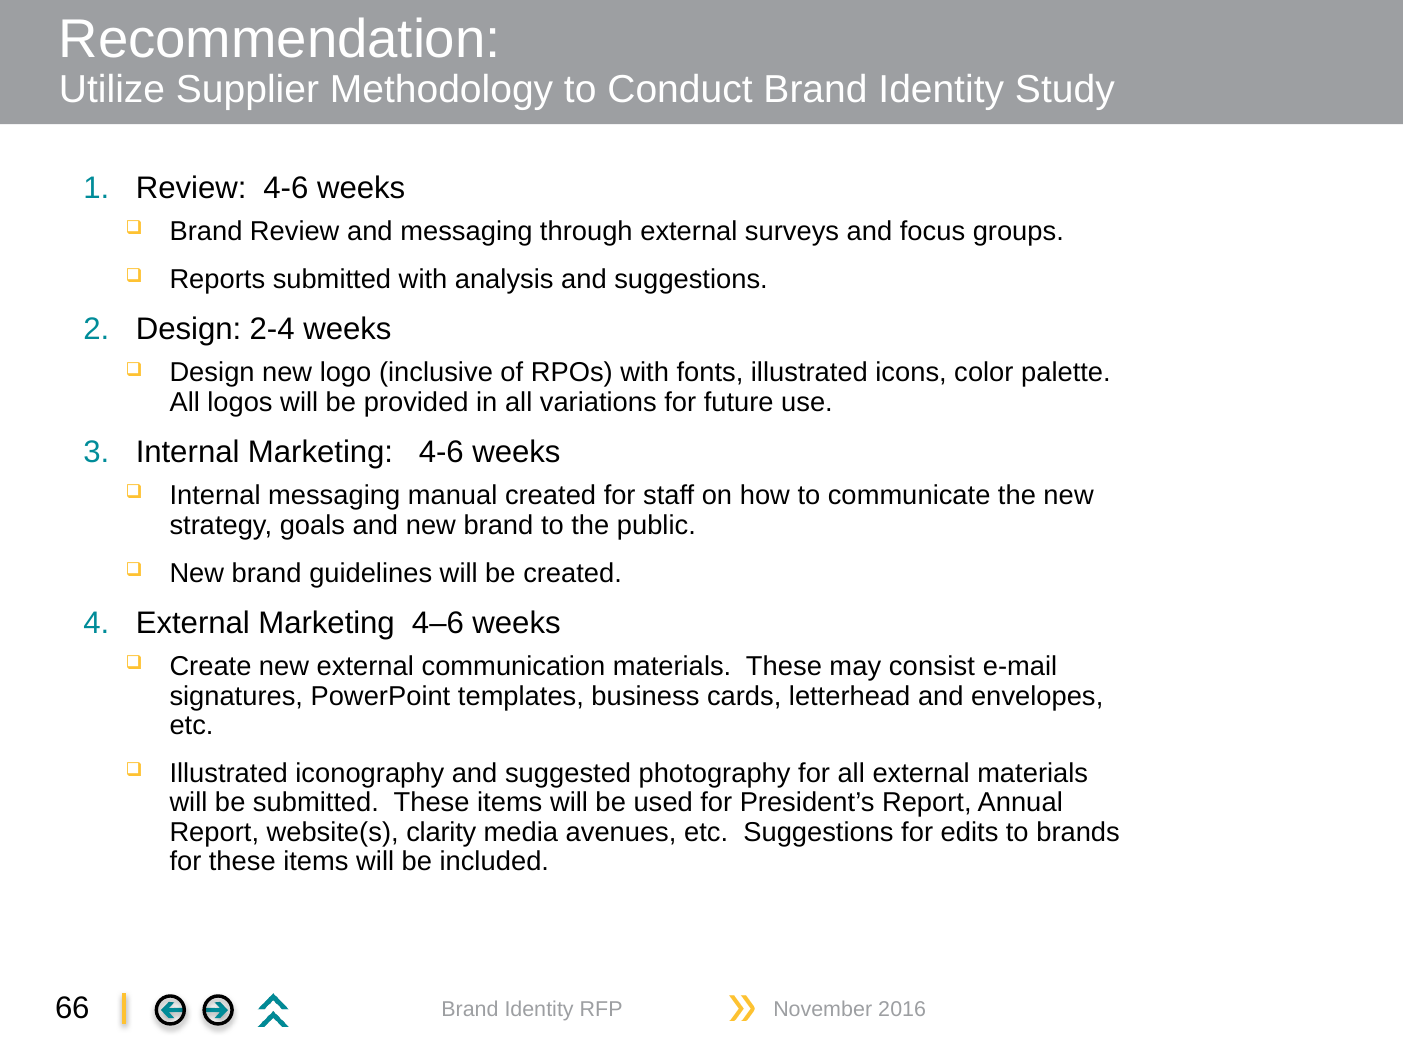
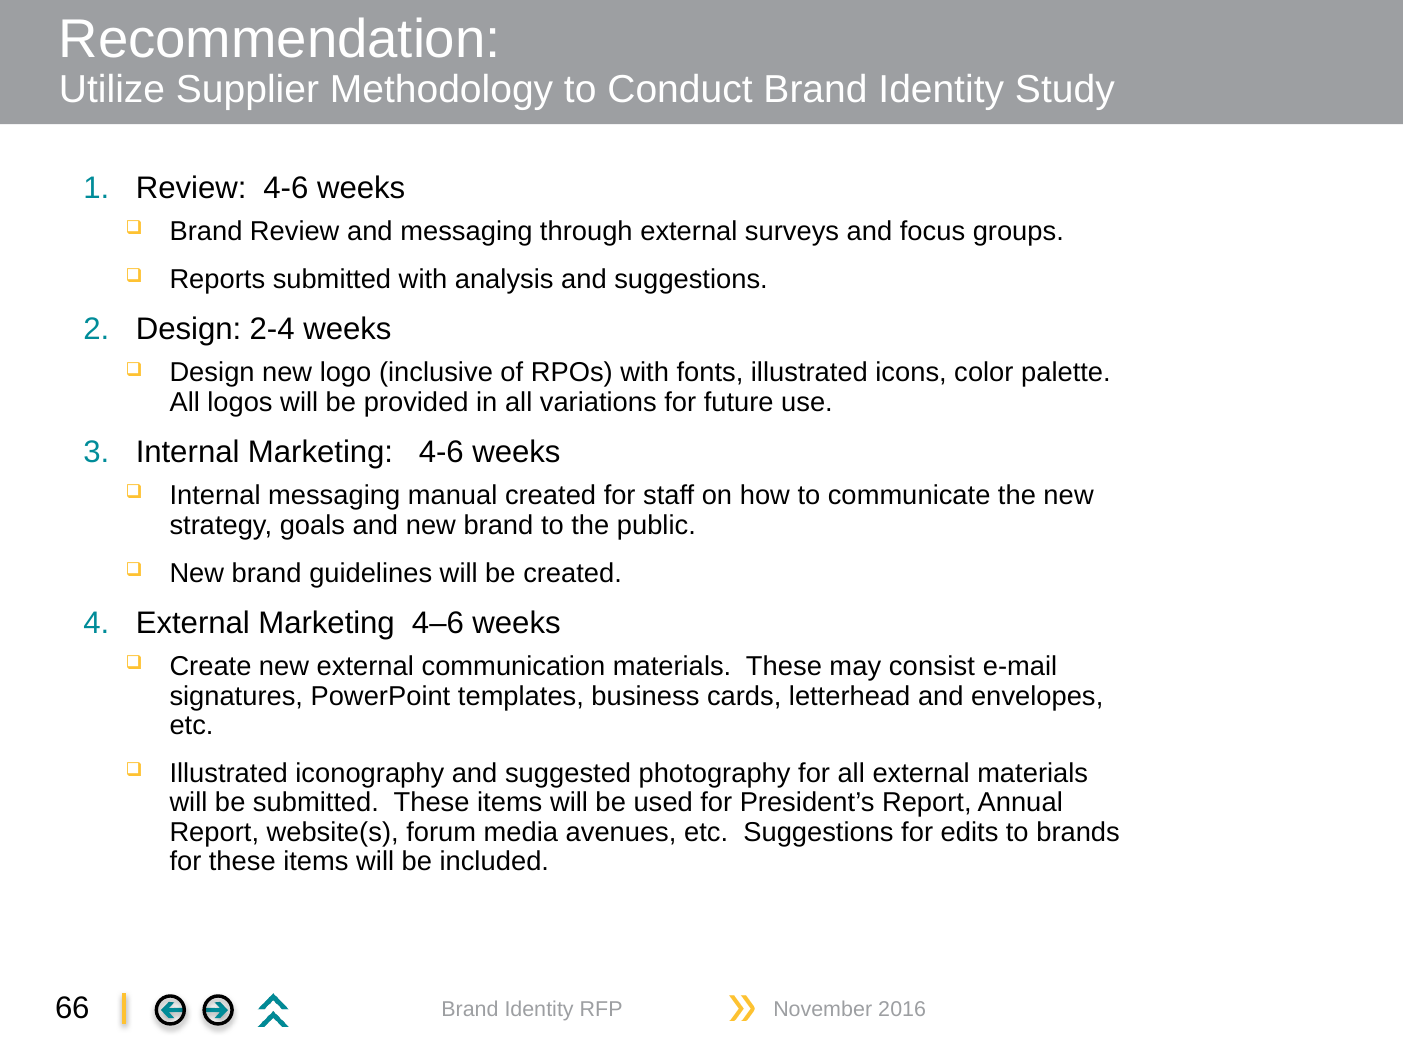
clarity: clarity -> forum
